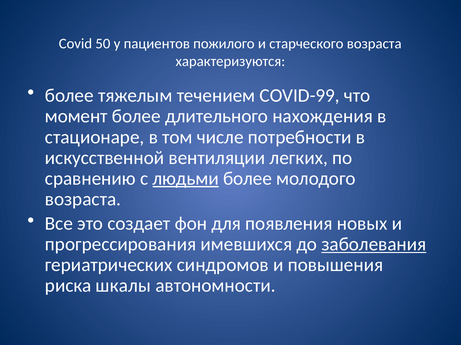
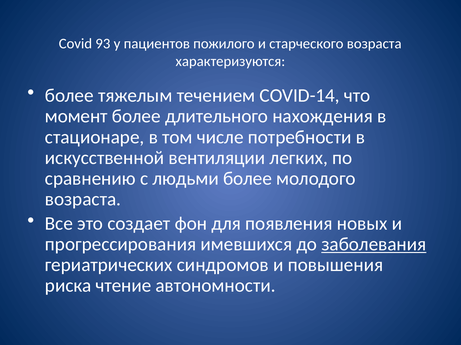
50: 50 -> 93
COVID-99: COVID-99 -> COVID-14
людьми underline: present -> none
шкалы: шкалы -> чтение
